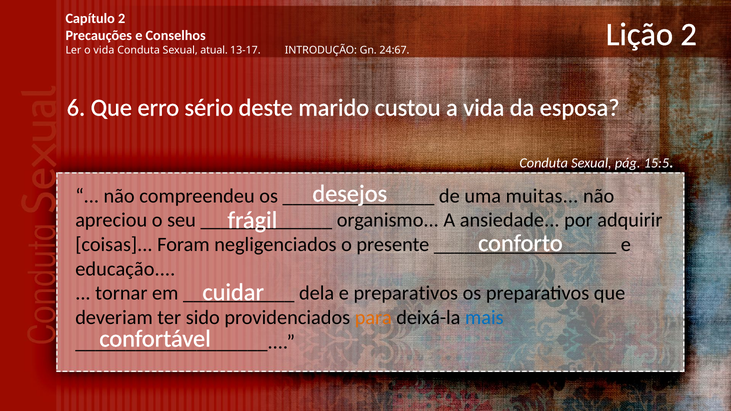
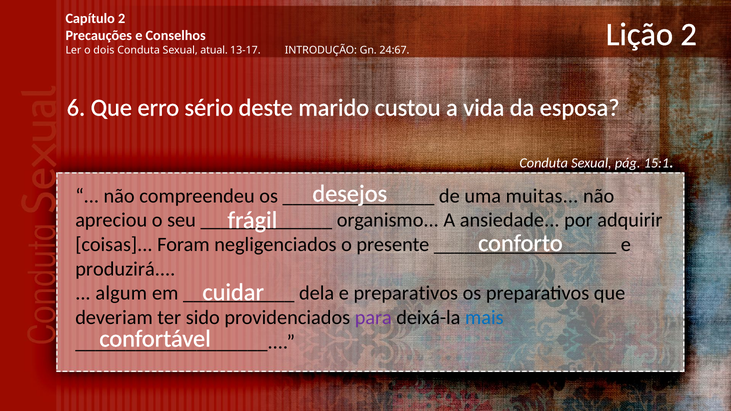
o vida: vida -> dois
15:5: 15:5 -> 15:1
educação: educação -> produzirá
tornar: tornar -> algum
para colour: orange -> purple
